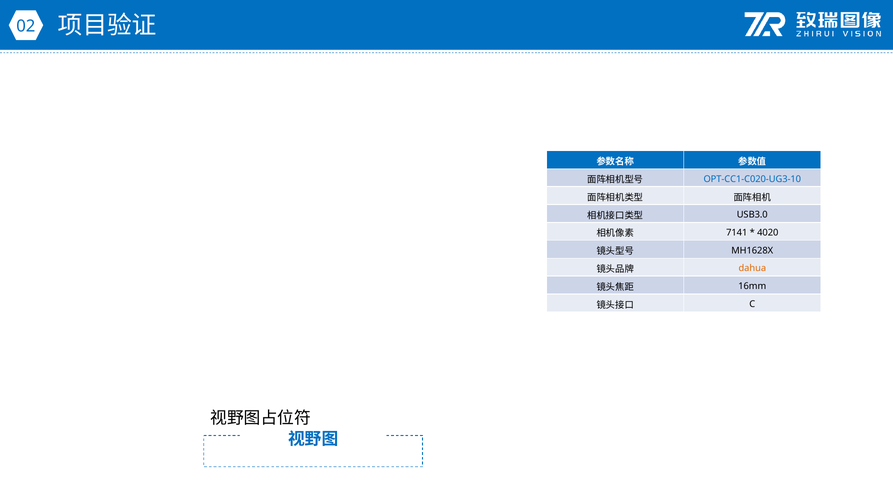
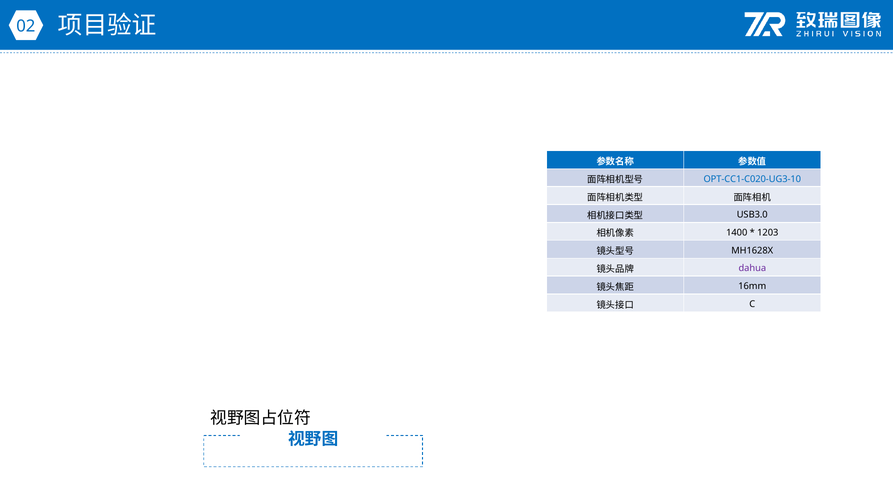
7141: 7141 -> 1400
4020: 4020 -> 1203
dahua colour: orange -> purple
